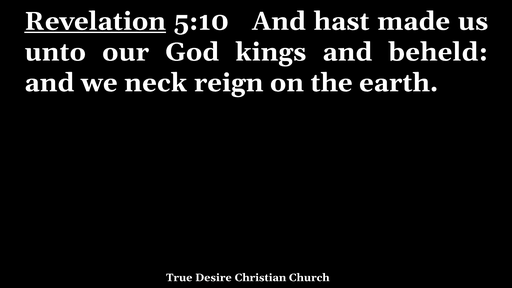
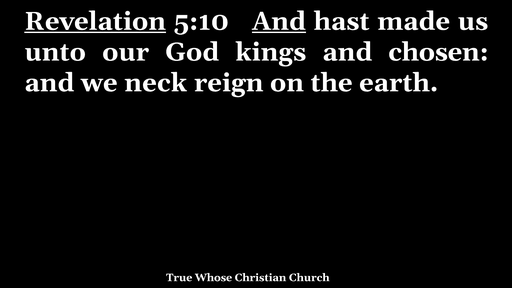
And at (279, 21) underline: none -> present
beheld: beheld -> chosen
Desire: Desire -> Whose
